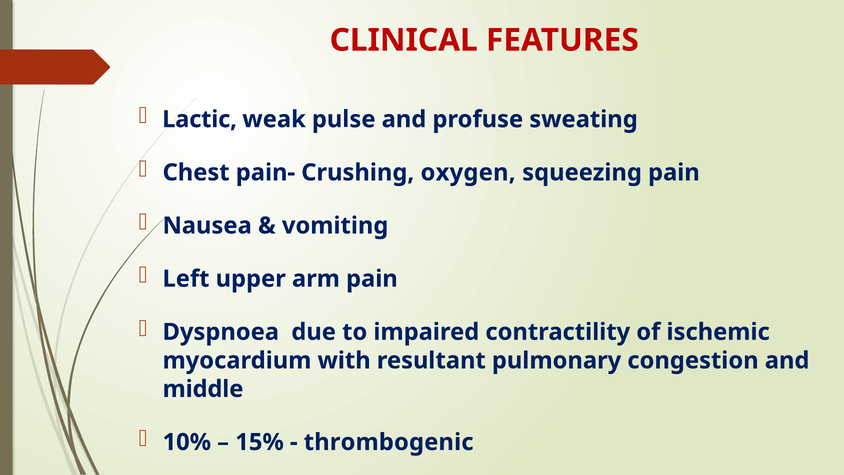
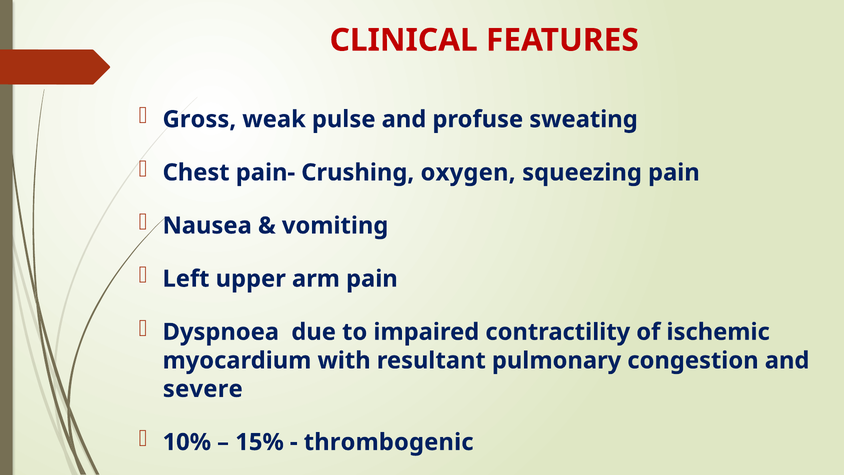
Lactic: Lactic -> Gross
middle: middle -> severe
